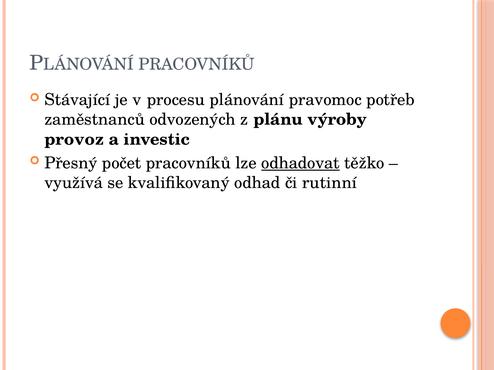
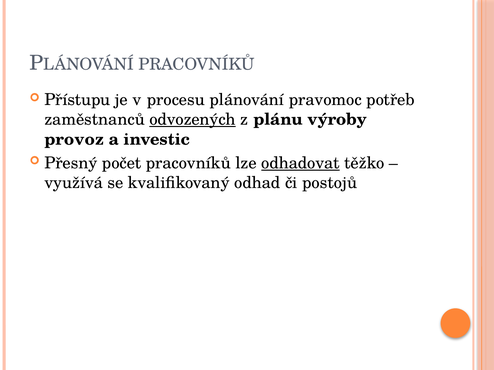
Stávající: Stávající -> Přístupu
odvozených underline: none -> present
rutinní: rutinní -> postojů
